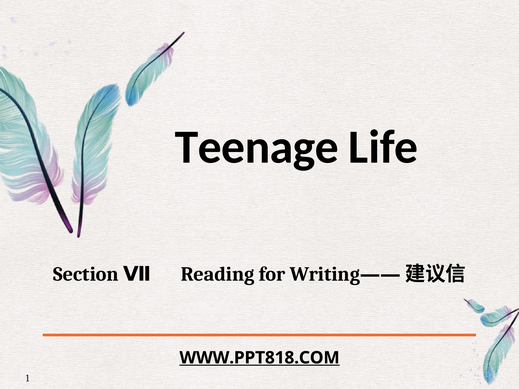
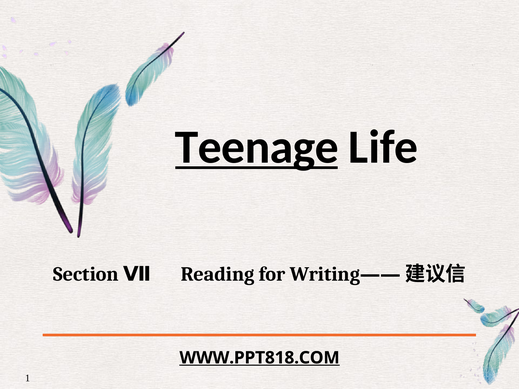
Teenage underline: none -> present
